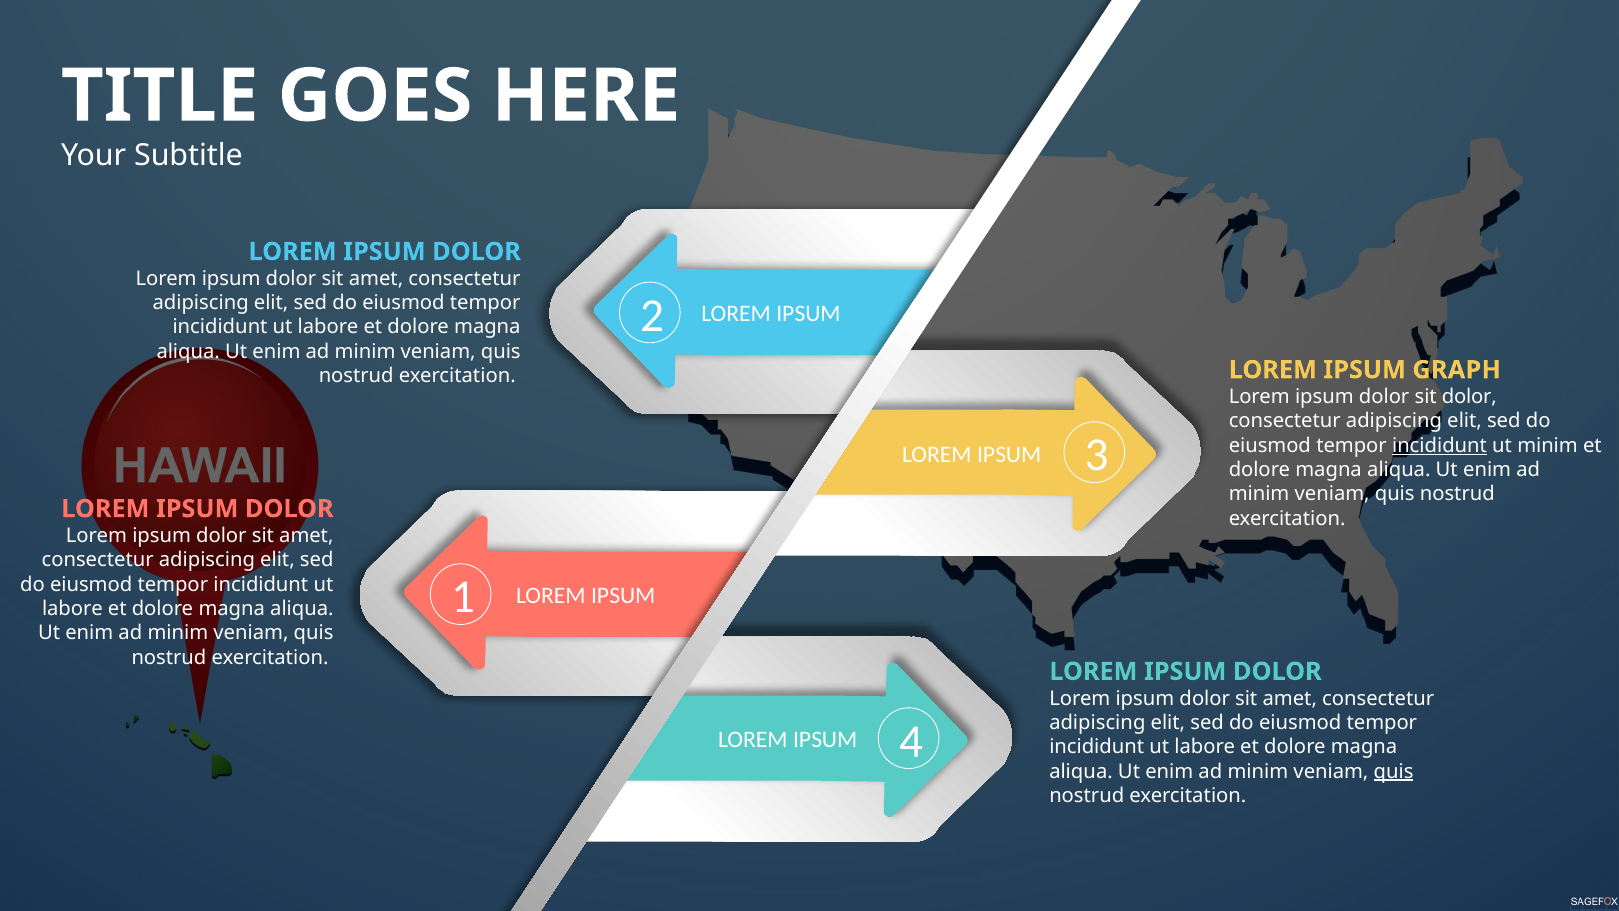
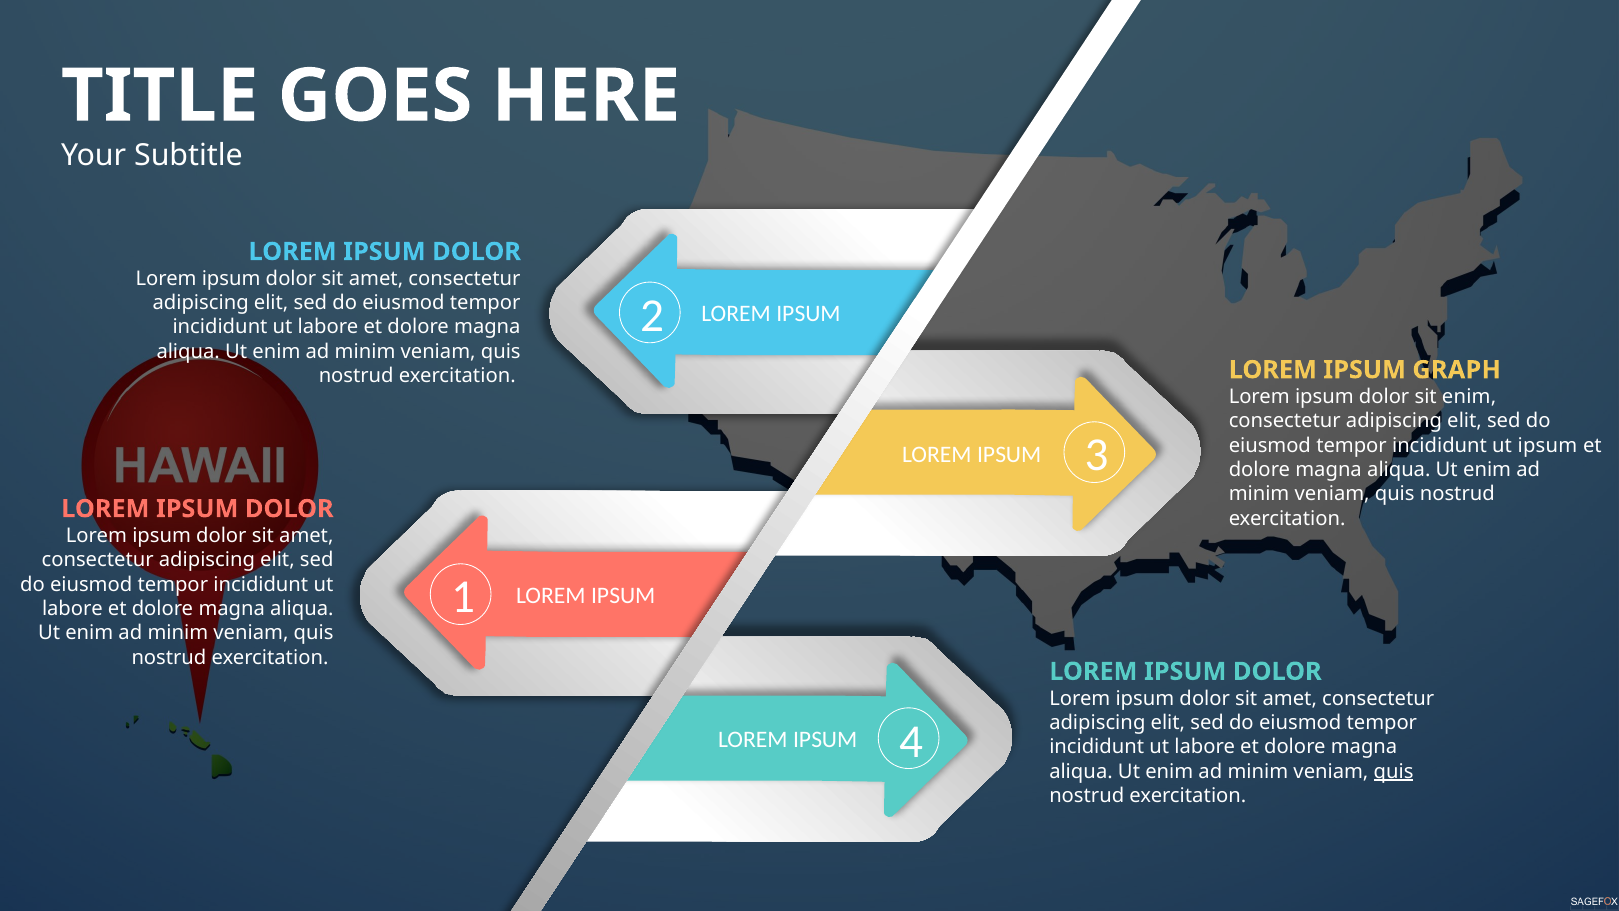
sit dolor: dolor -> enim
incididunt at (1440, 445) underline: present -> none
ut minim: minim -> ipsum
